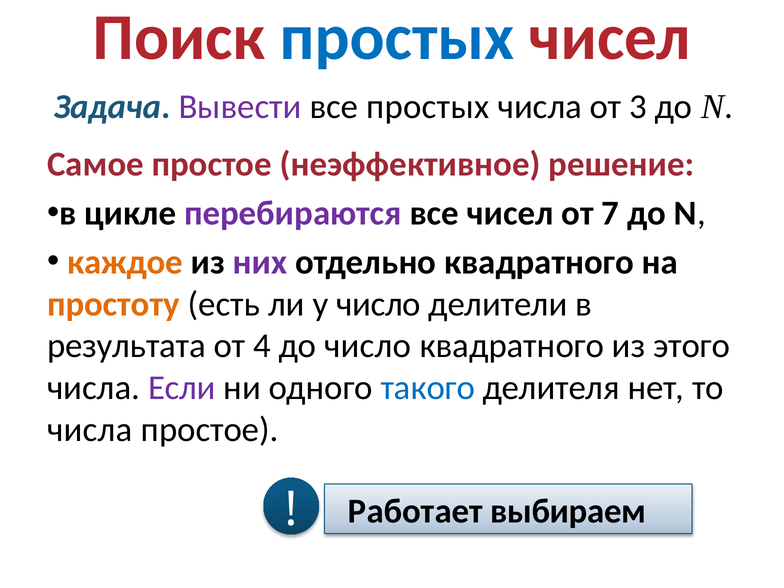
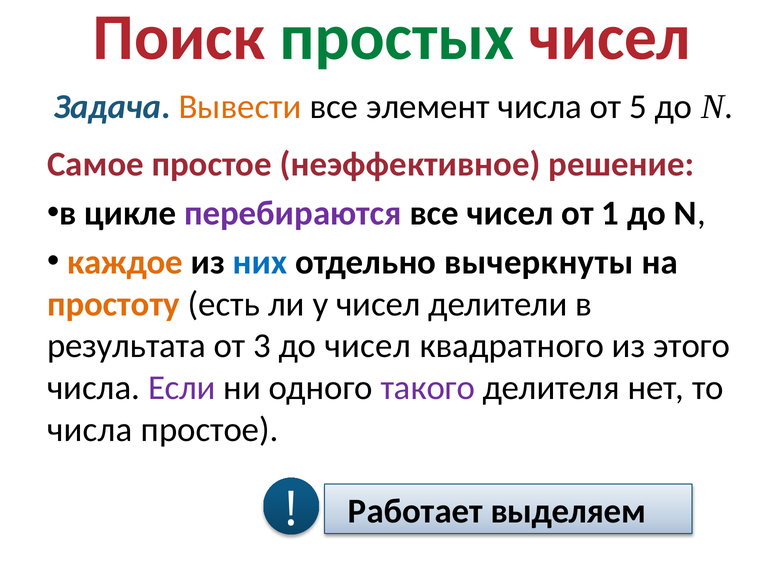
простых at (397, 38) colour: blue -> green
Вывести colour: purple -> orange
все простых: простых -> элемент
3: 3 -> 5
7: 7 -> 1
них colour: purple -> blue
отдельно квадратного: квадратного -> вычеркнуты
у число: число -> чисел
4: 4 -> 3
до число: число -> чисел
такого colour: blue -> purple
выбираем: выбираем -> выделяем
